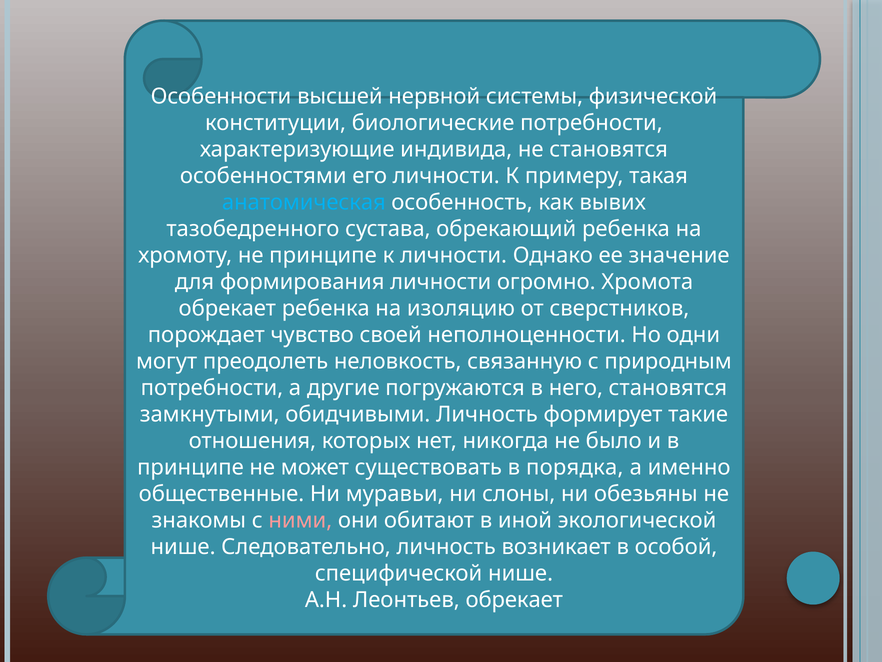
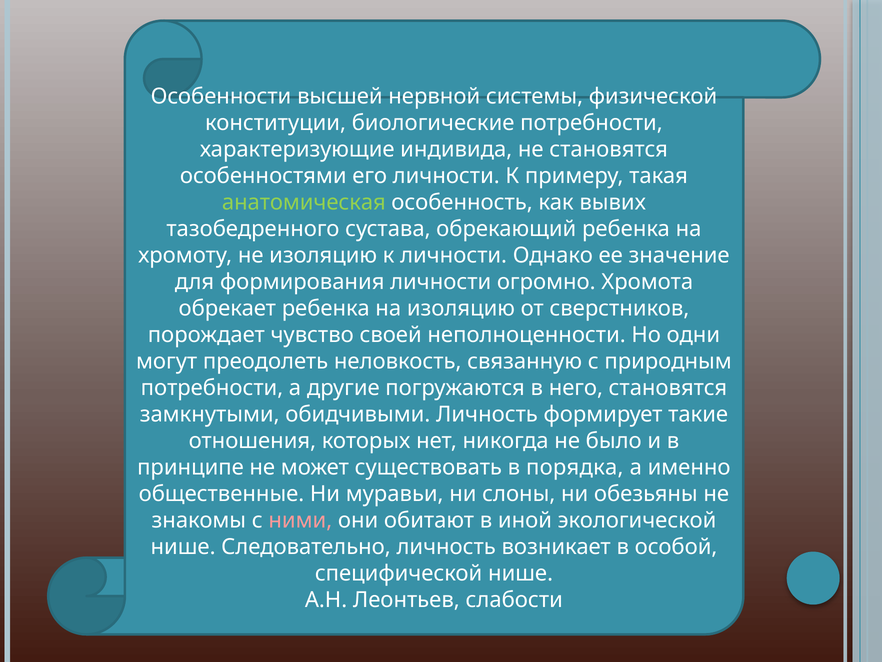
анатомическая colour: light blue -> light green
не принципе: принципе -> изоляцию
Леонтьев обрекает: обрекает -> слабости
